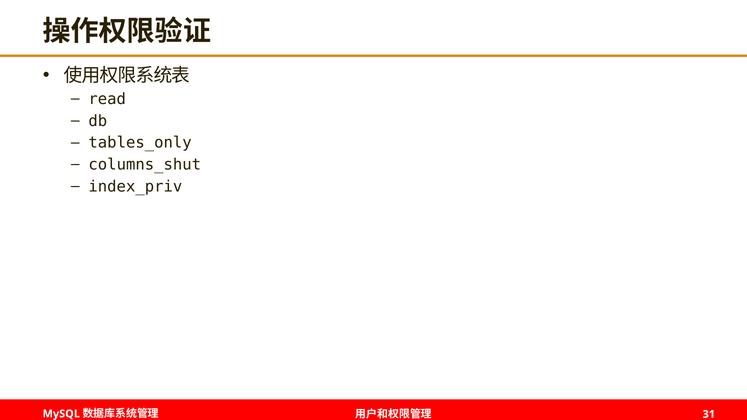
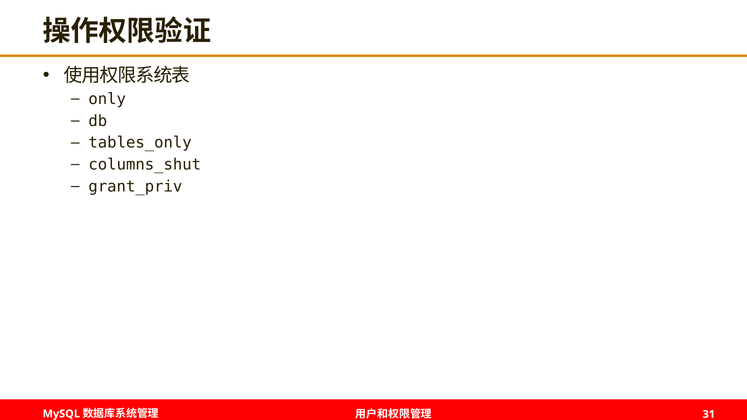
read: read -> only
index_priv: index_priv -> grant_priv
